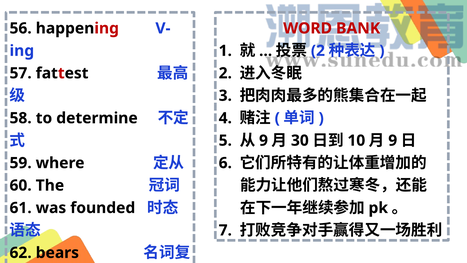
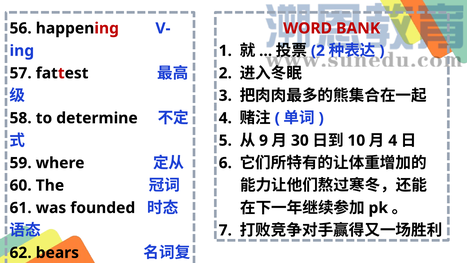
9 at (393, 140): 9 -> 4
